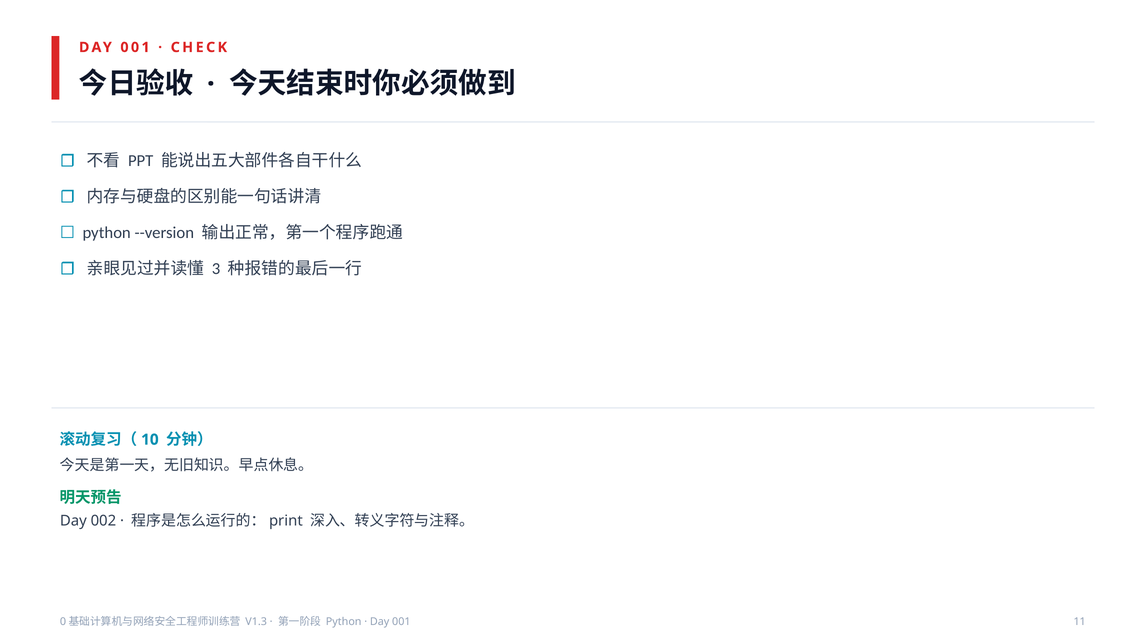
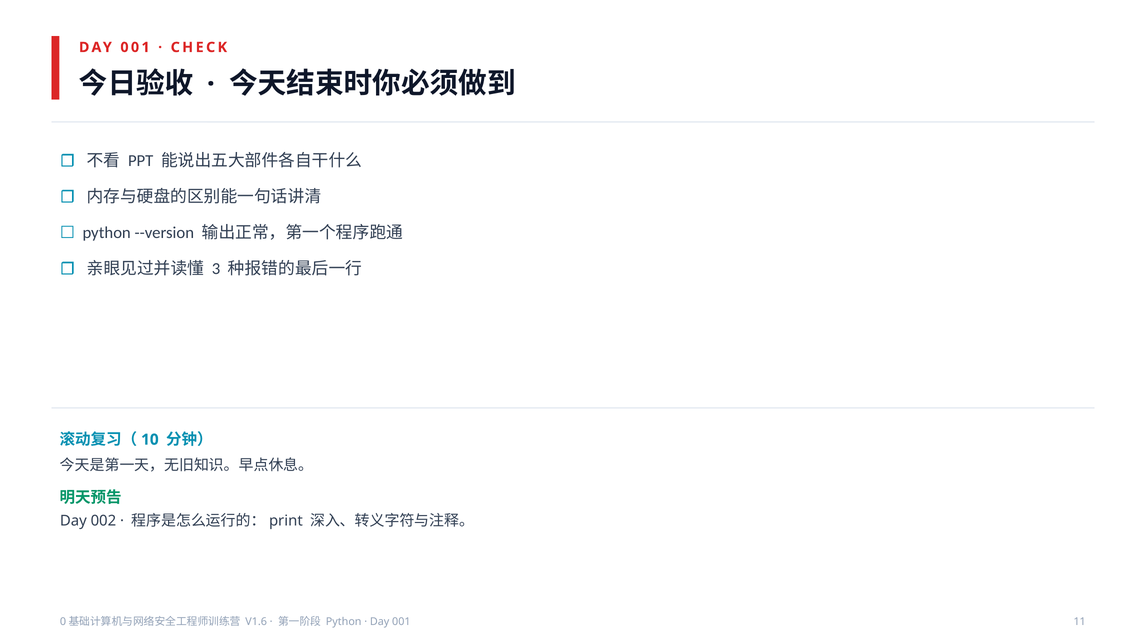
V1.3: V1.3 -> V1.6
